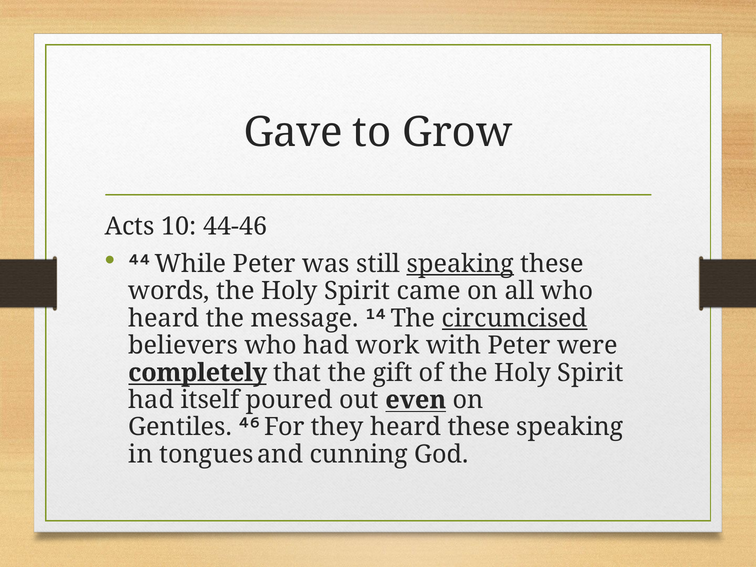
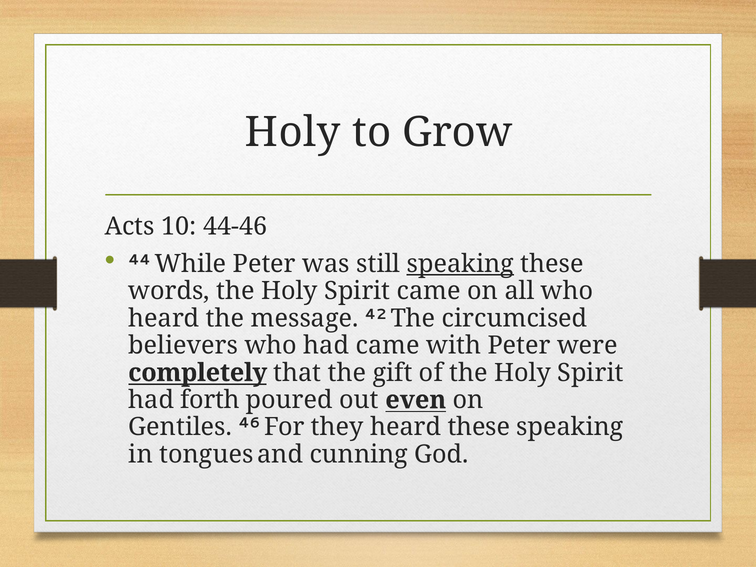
Gave at (293, 132): Gave -> Holy
14: 14 -> 42
circumcised underline: present -> none
had work: work -> came
itself: itself -> forth
